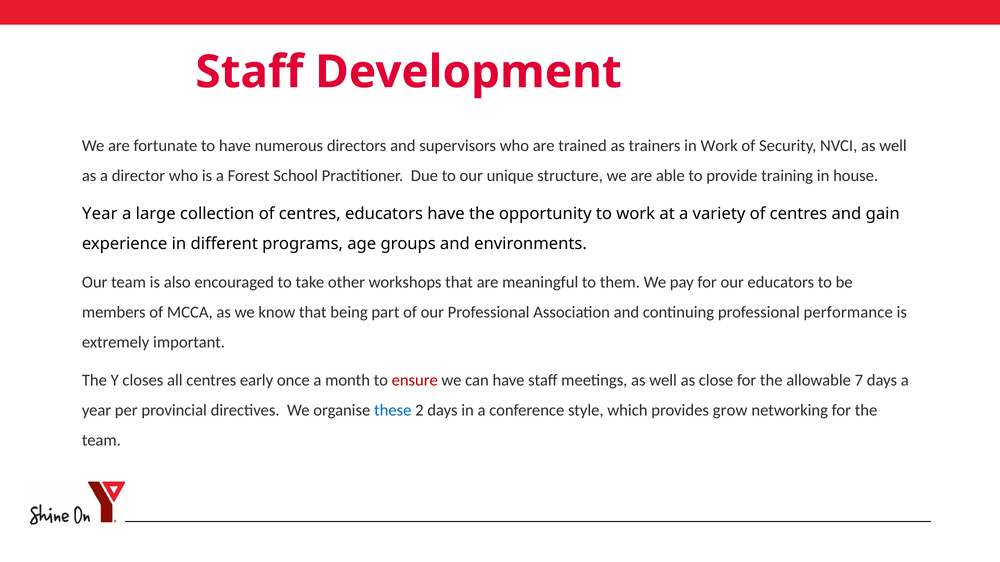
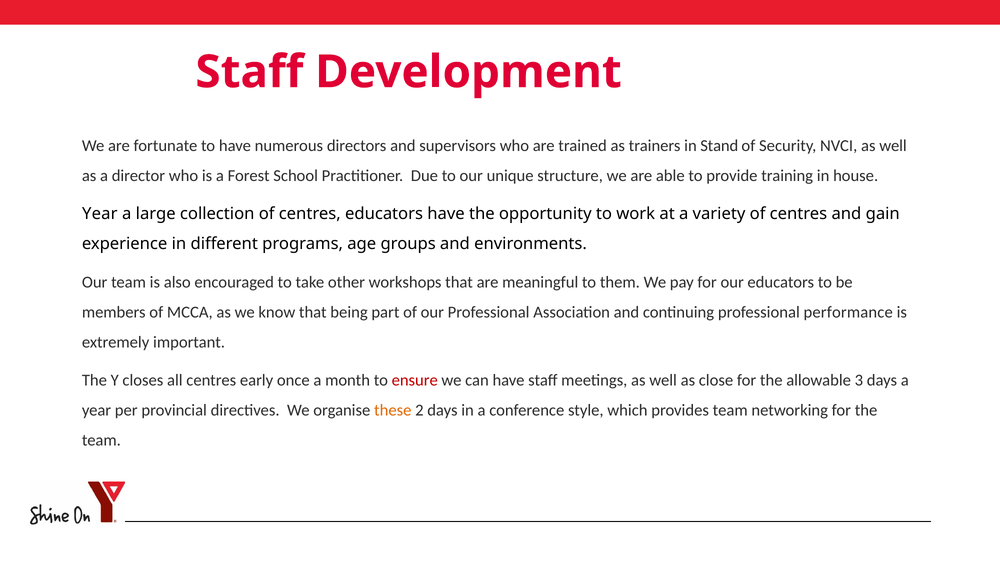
in Work: Work -> Stand
7: 7 -> 3
these colour: blue -> orange
provides grow: grow -> team
